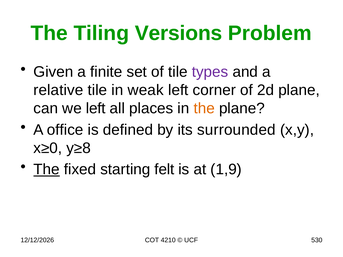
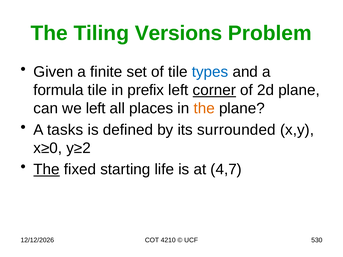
types colour: purple -> blue
relative: relative -> formula
weak: weak -> prefix
corner underline: none -> present
office: office -> tasks
y≥8: y≥8 -> y≥2
felt: felt -> life
1,9: 1,9 -> 4,7
